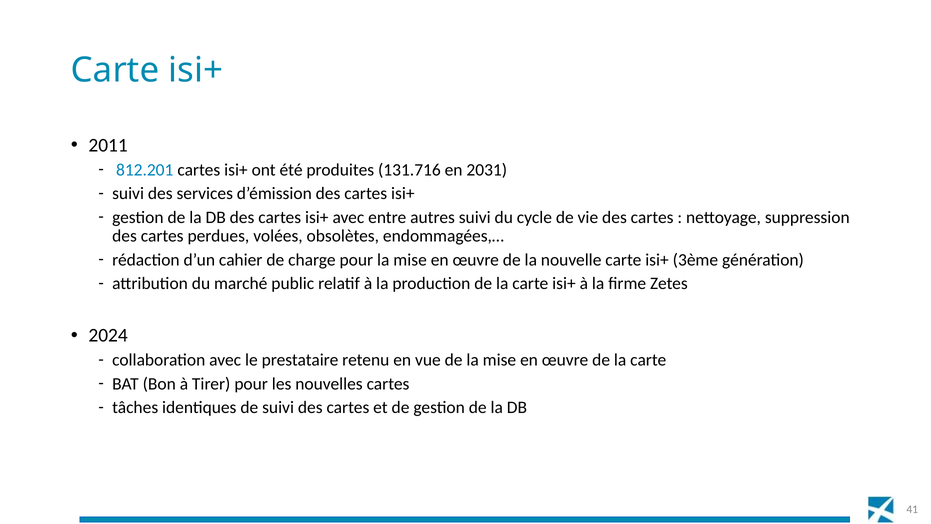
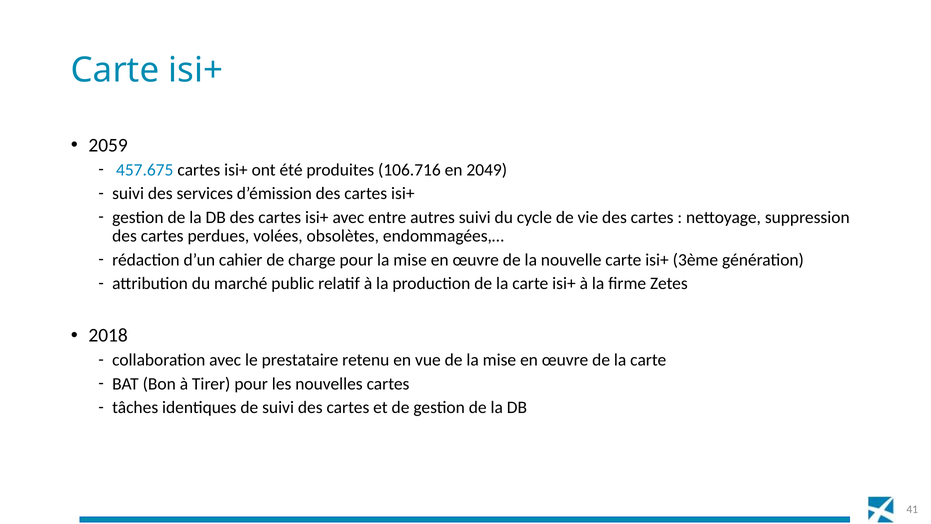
2011: 2011 -> 2059
812.201: 812.201 -> 457.675
131.716: 131.716 -> 106.716
2031: 2031 -> 2049
2024: 2024 -> 2018
